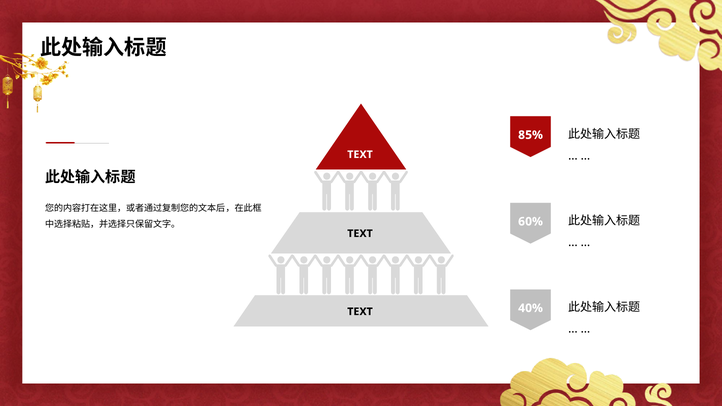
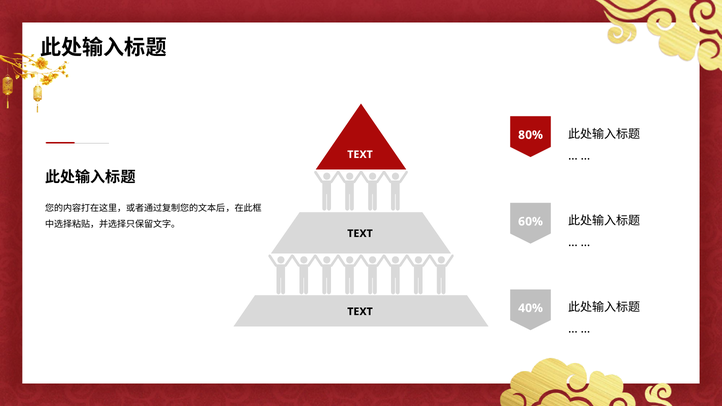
8 5%: 5% -> 0%
